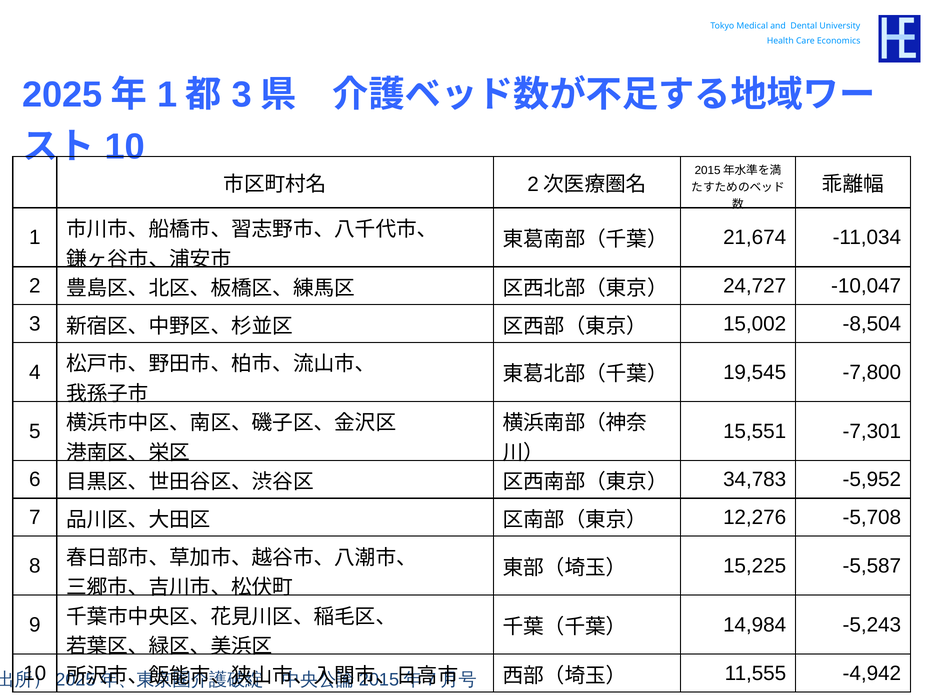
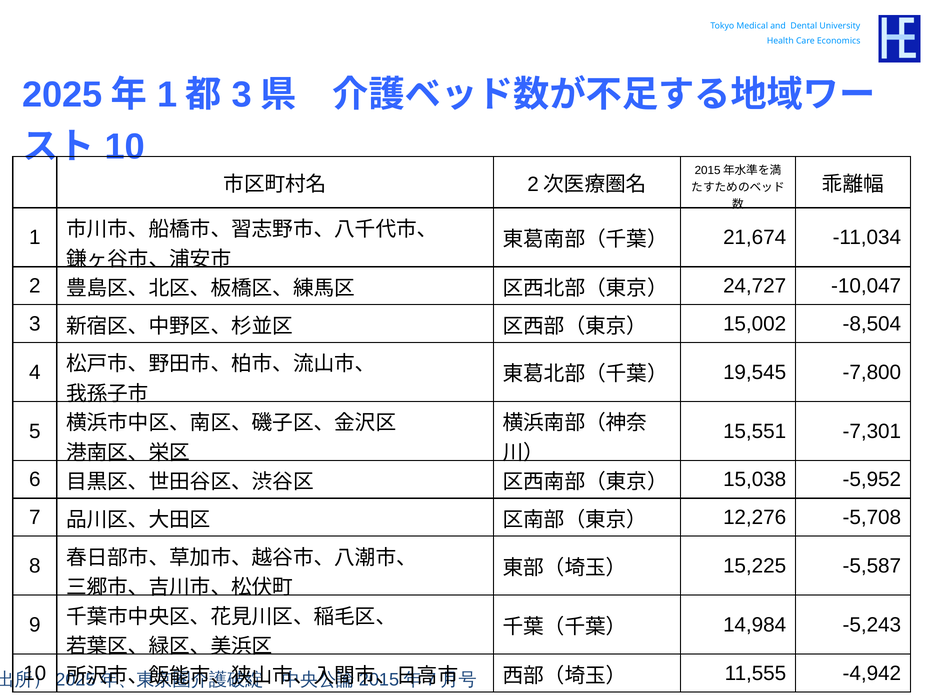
34,783: 34,783 -> 15,038
